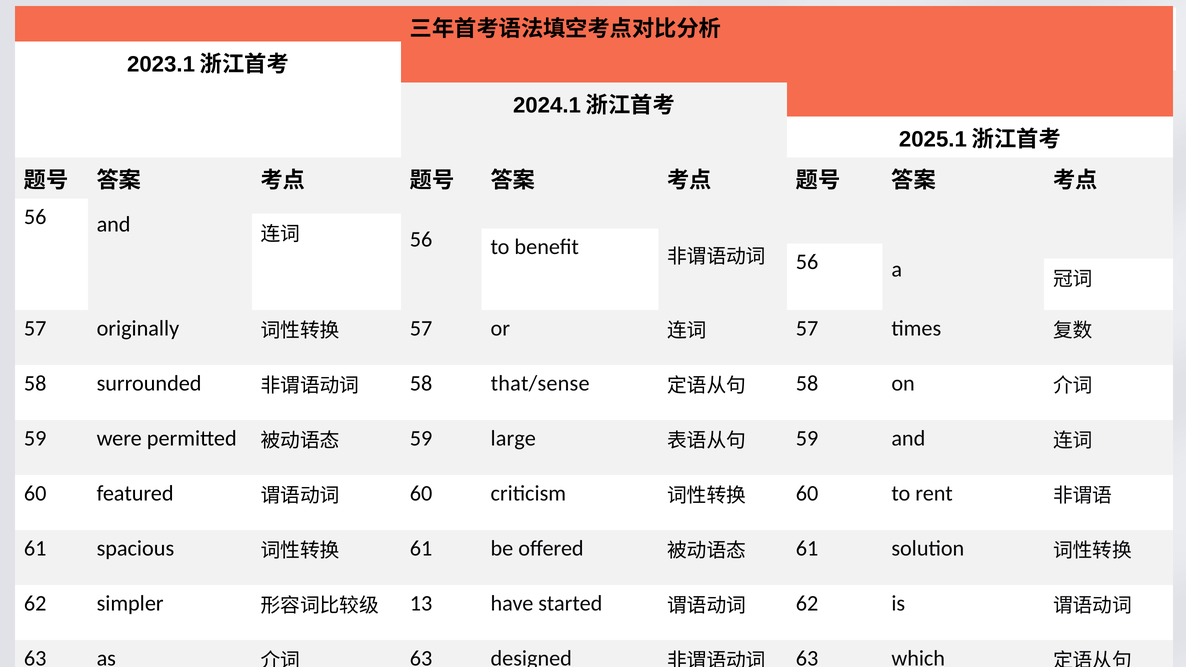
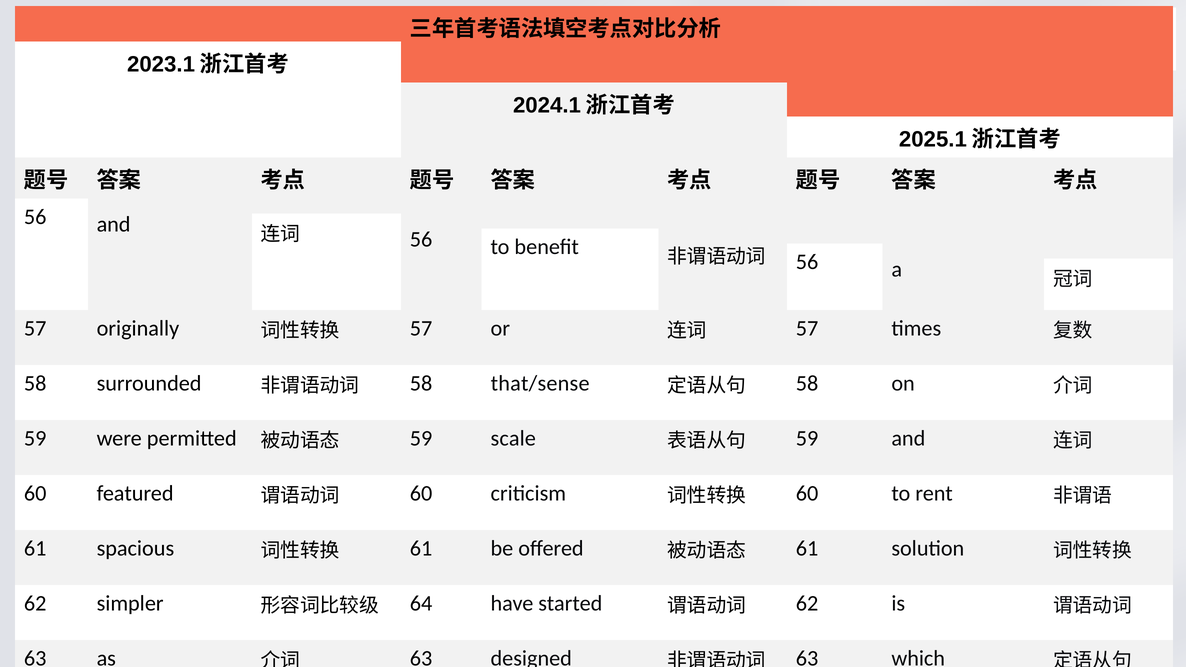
large: large -> scale
13 at (421, 604): 13 -> 64
